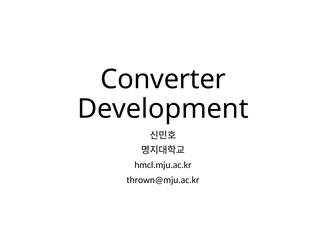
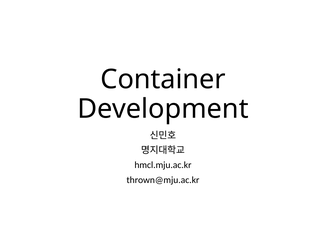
Converter: Converter -> Container
